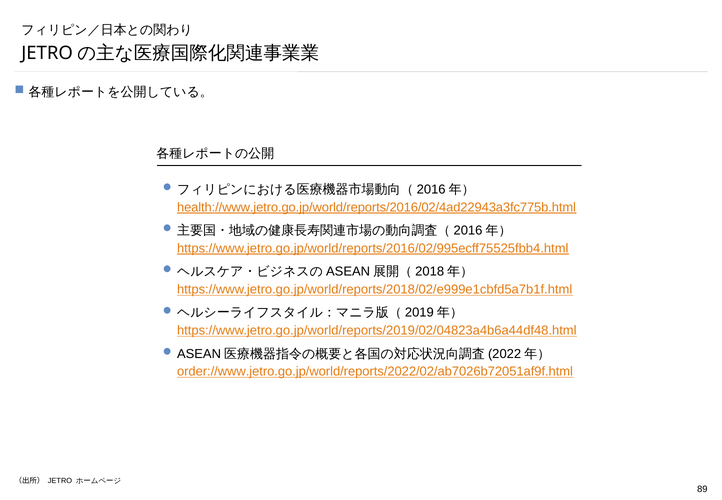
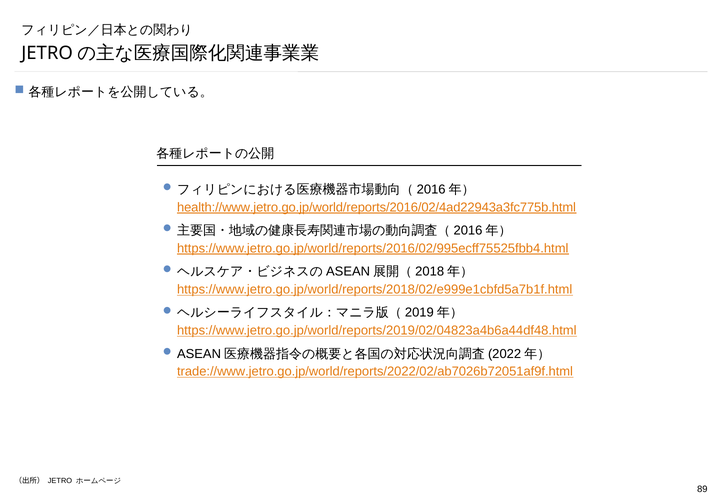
order://www.jetro.go.jp/world/reports/2022/02/ab7026b72051af9f.html: order://www.jetro.go.jp/world/reports/2022/02/ab7026b72051af9f.html -> trade://www.jetro.go.jp/world/reports/2022/02/ab7026b72051af9f.html
